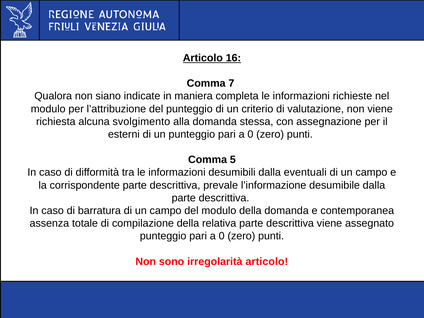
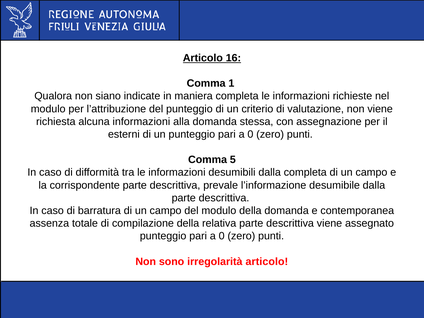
7: 7 -> 1
alcuna svolgimento: svolgimento -> informazioni
dalla eventuali: eventuali -> completa
